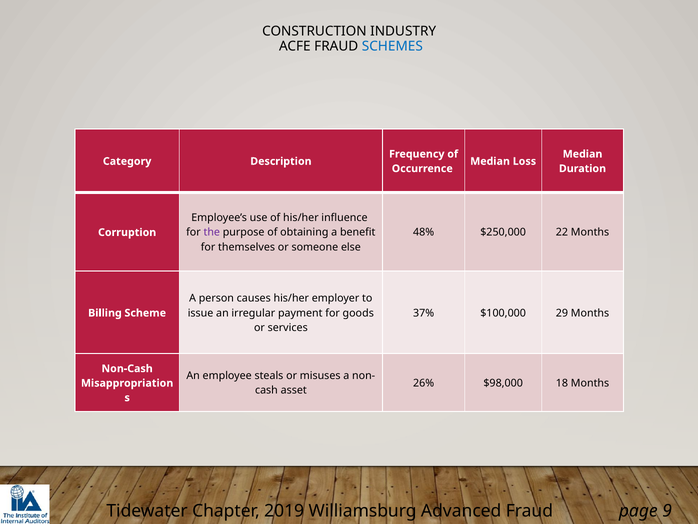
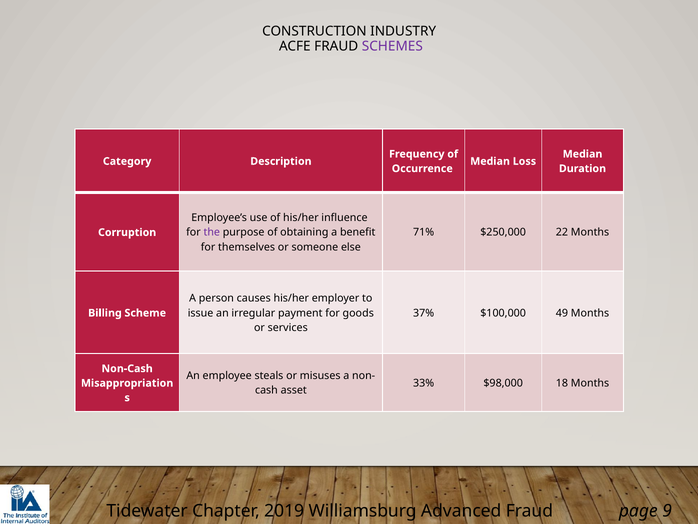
SCHEMES colour: blue -> purple
48%: 48% -> 71%
29: 29 -> 49
26%: 26% -> 33%
